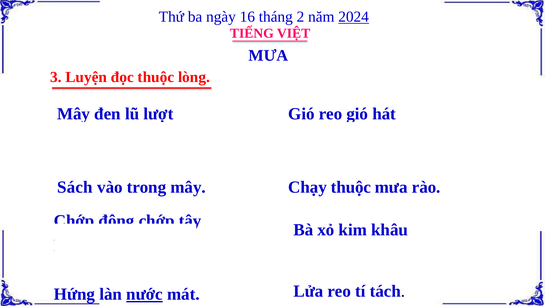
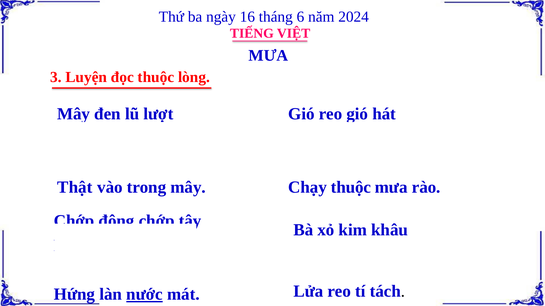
2: 2 -> 6
2024 underline: present -> none
Sách at (75, 187): Sách -> Thật
